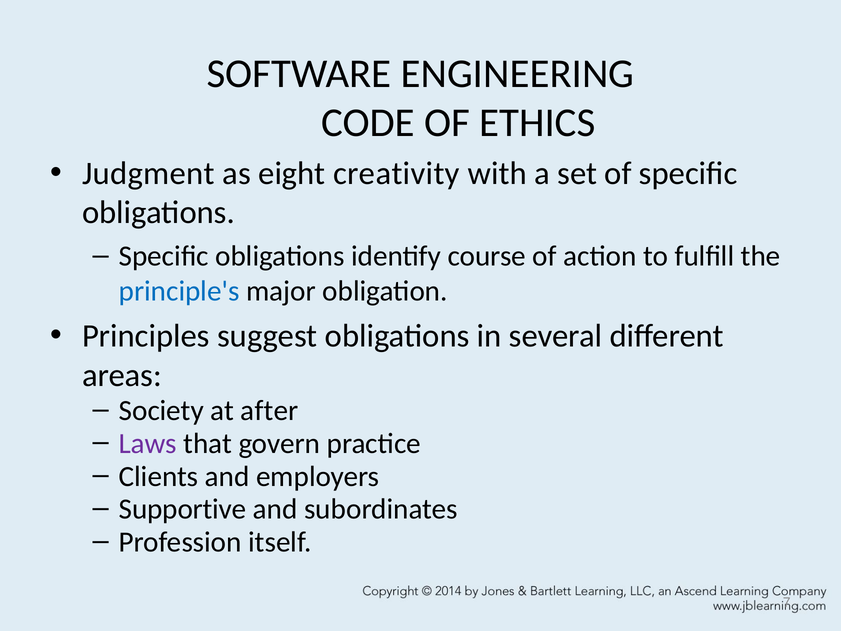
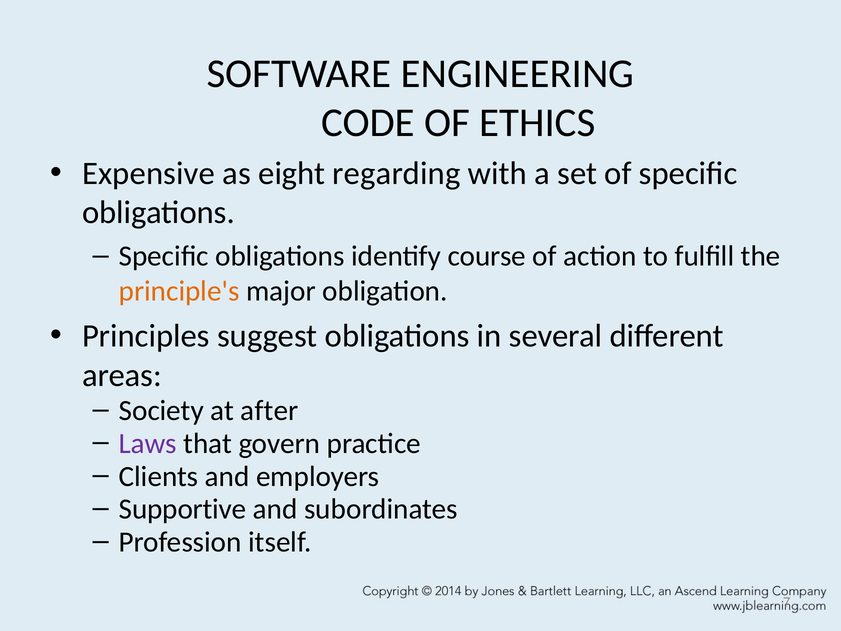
Judgment: Judgment -> Expensive
creativity: creativity -> regarding
principle's colour: blue -> orange
